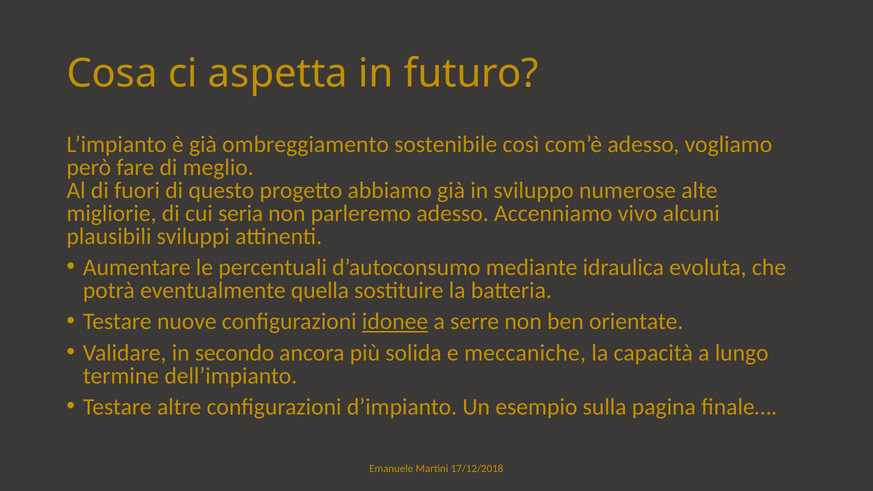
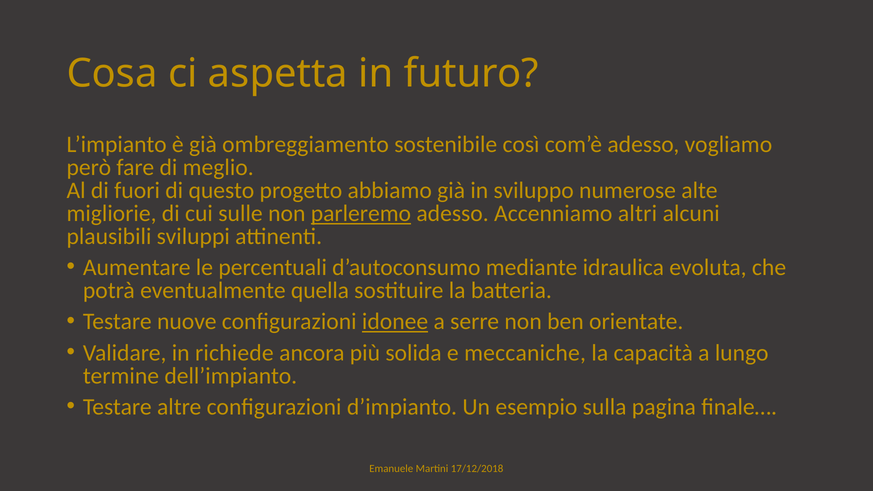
seria: seria -> sulle
parleremo underline: none -> present
vivo: vivo -> altri
secondo: secondo -> richiede
